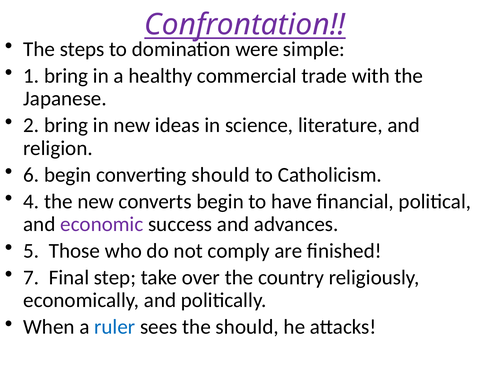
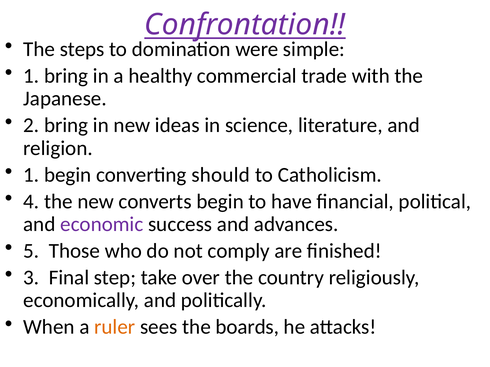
6 at (31, 175): 6 -> 1
7: 7 -> 3
ruler colour: blue -> orange
the should: should -> boards
